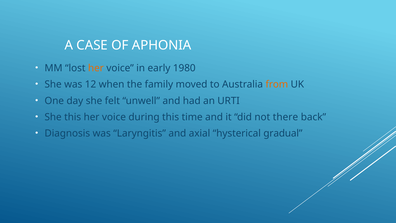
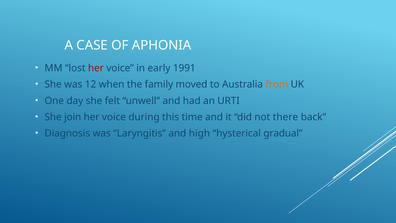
her at (96, 68) colour: orange -> red
1980: 1980 -> 1991
She this: this -> join
axial: axial -> high
